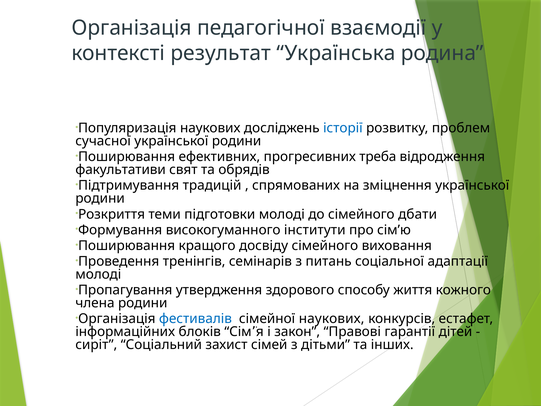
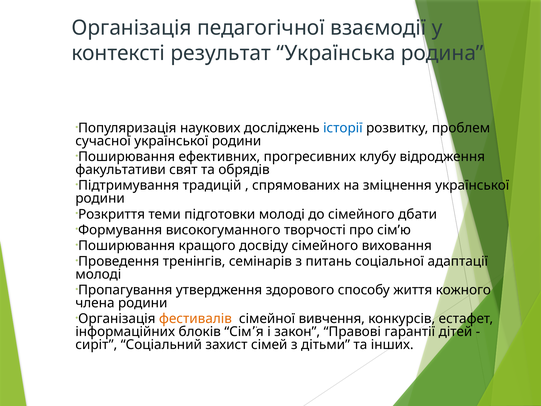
треба: треба -> клубу
інститути: інститути -> творчості
фестивалів colour: blue -> orange
сімейної наукових: наукових -> вивчення
